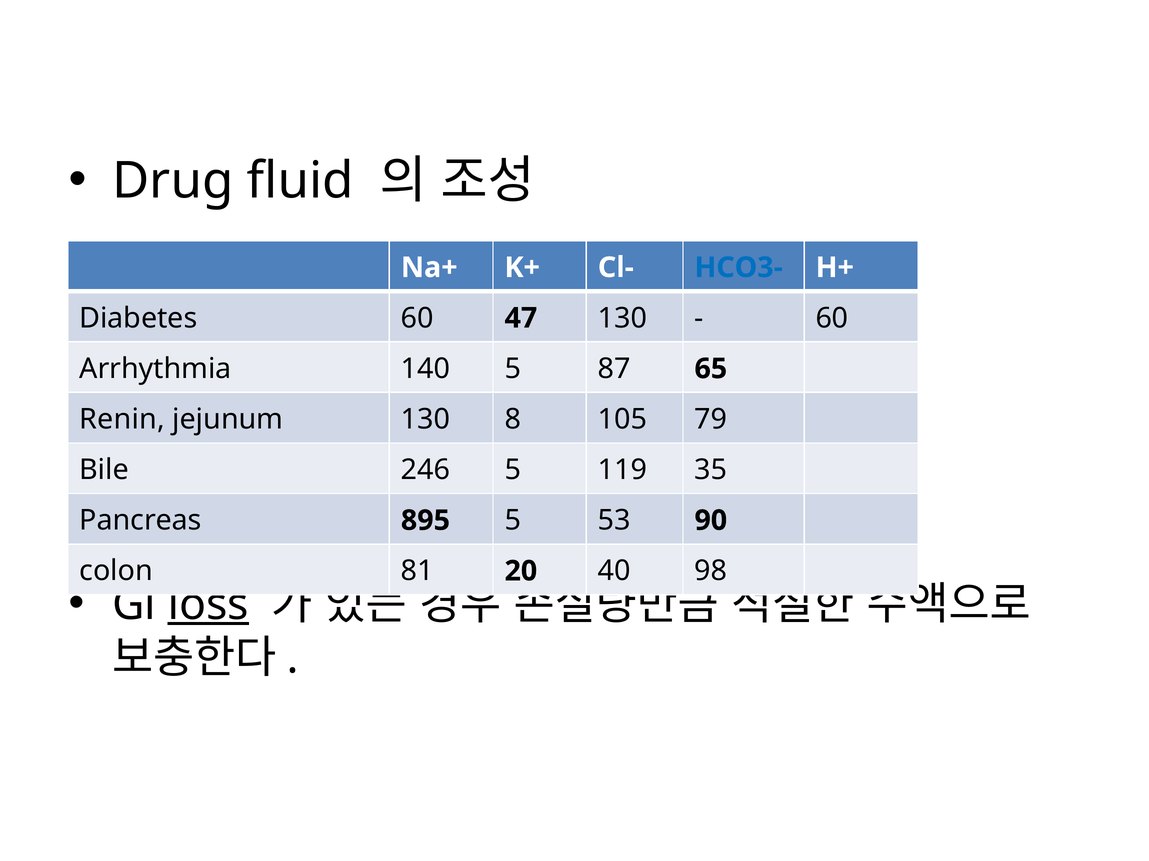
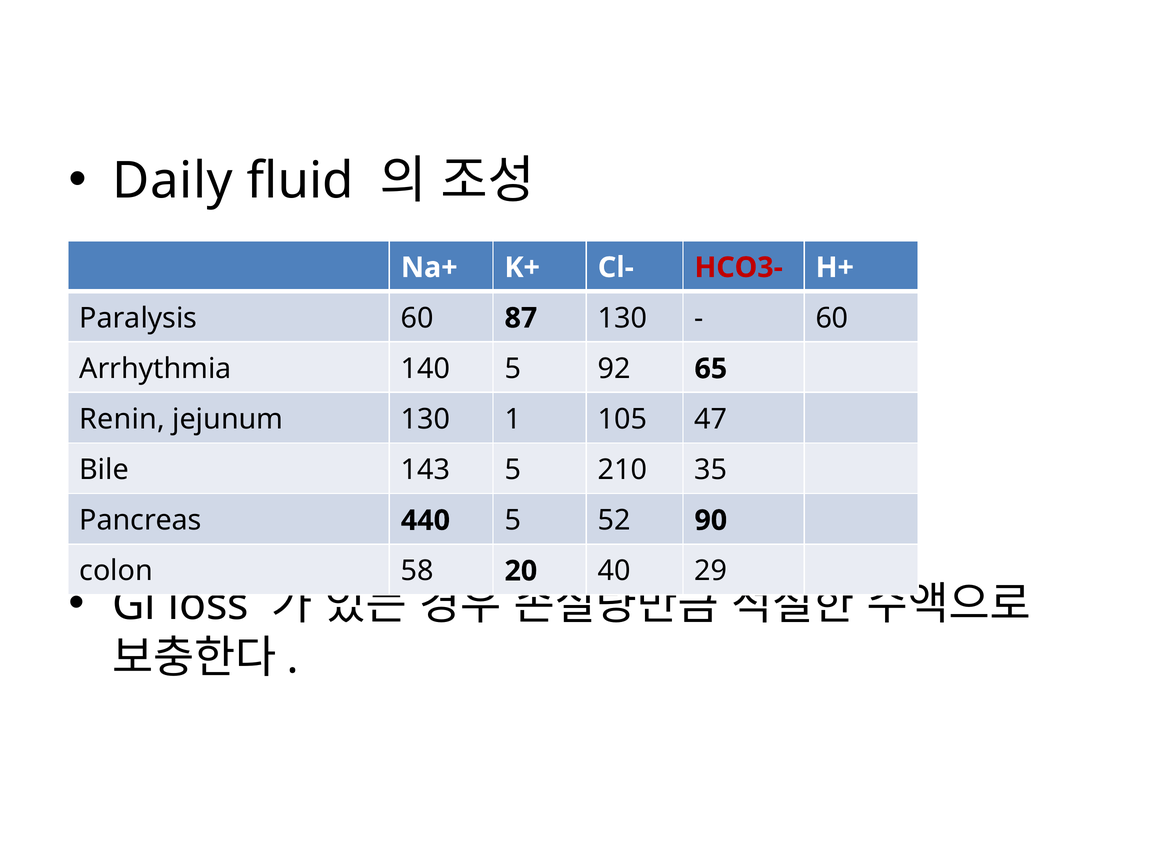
Drug: Drug -> Daily
HCO3- colour: blue -> red
Diabetes: Diabetes -> Paralysis
47: 47 -> 87
87: 87 -> 92
8: 8 -> 1
79: 79 -> 47
246: 246 -> 143
119: 119 -> 210
895: 895 -> 440
53: 53 -> 52
81: 81 -> 58
98: 98 -> 29
loss underline: present -> none
